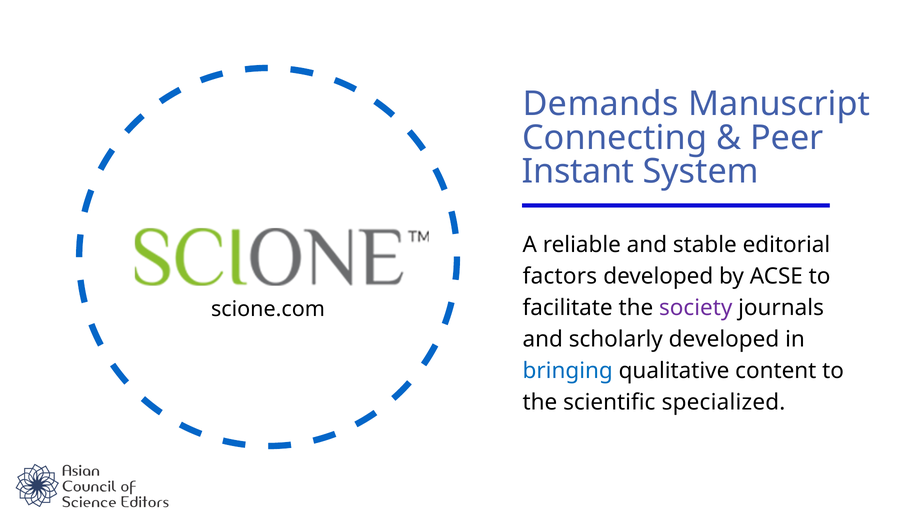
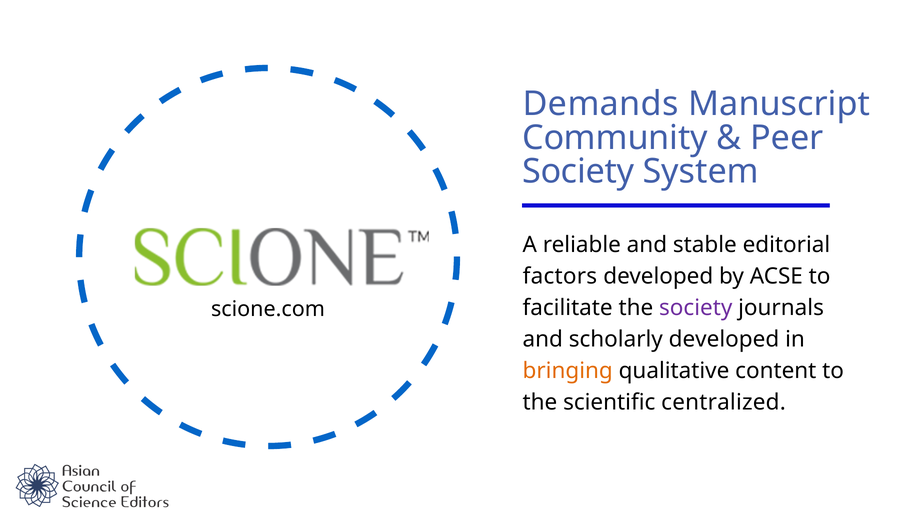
Connecting: Connecting -> Community
Instant at (578, 172): Instant -> Society
bringing colour: blue -> orange
specialized: specialized -> centralized
